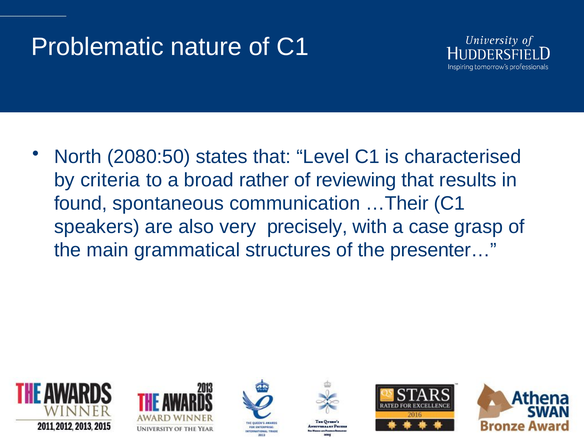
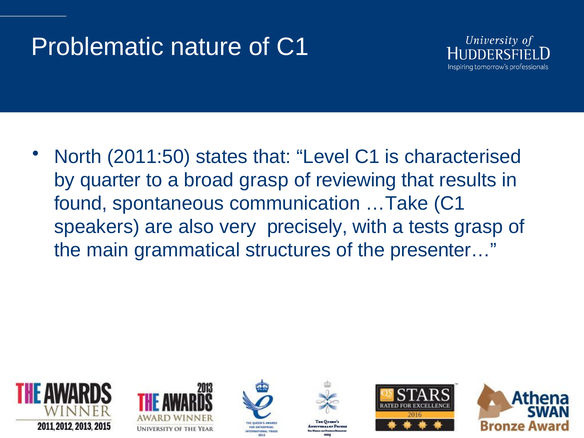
2080:50: 2080:50 -> 2011:50
criteria: criteria -> quarter
broad rather: rather -> grasp
…Their: …Their -> …Take
case: case -> tests
